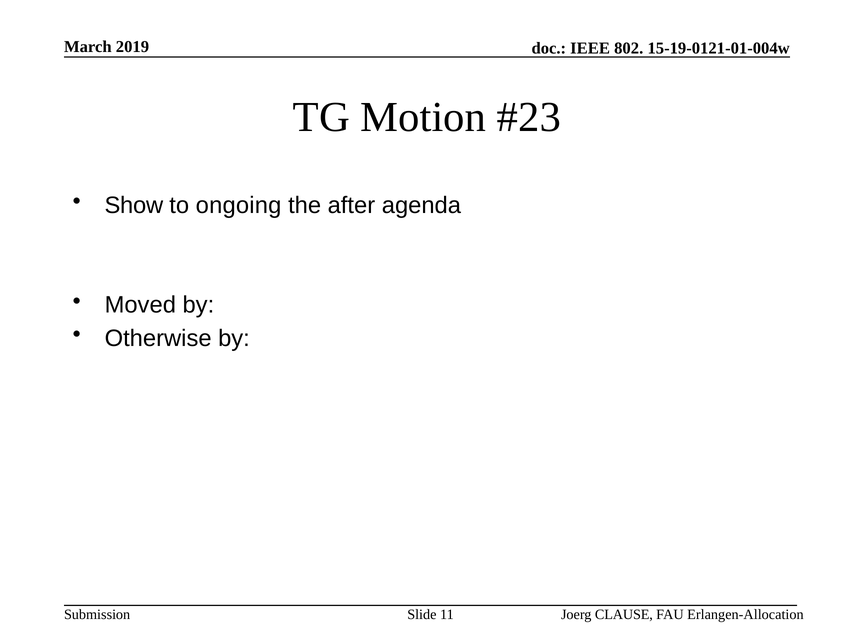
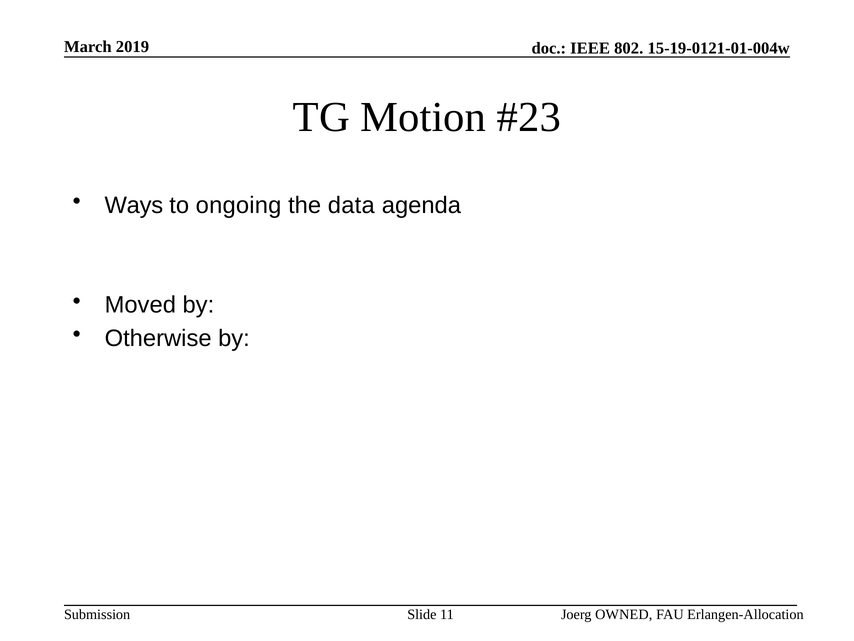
Show: Show -> Ways
after: after -> data
CLAUSE: CLAUSE -> OWNED
